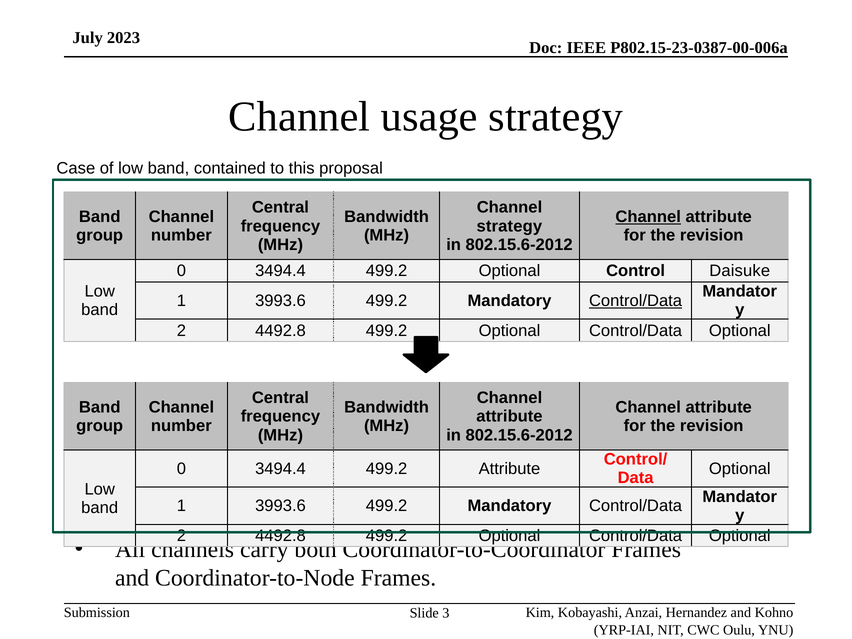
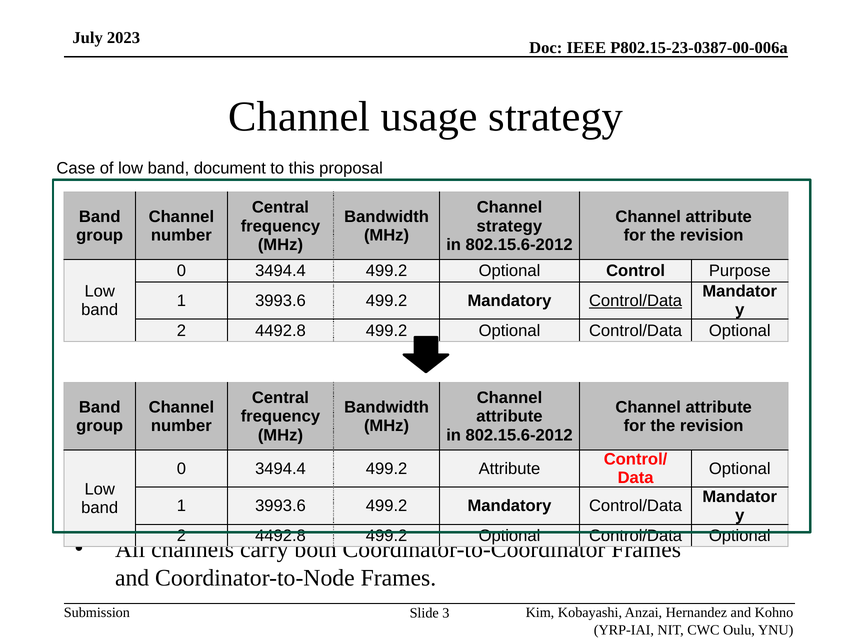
contained: contained -> document
Channel at (648, 217) underline: present -> none
Daisuke: Daisuke -> Purpose
